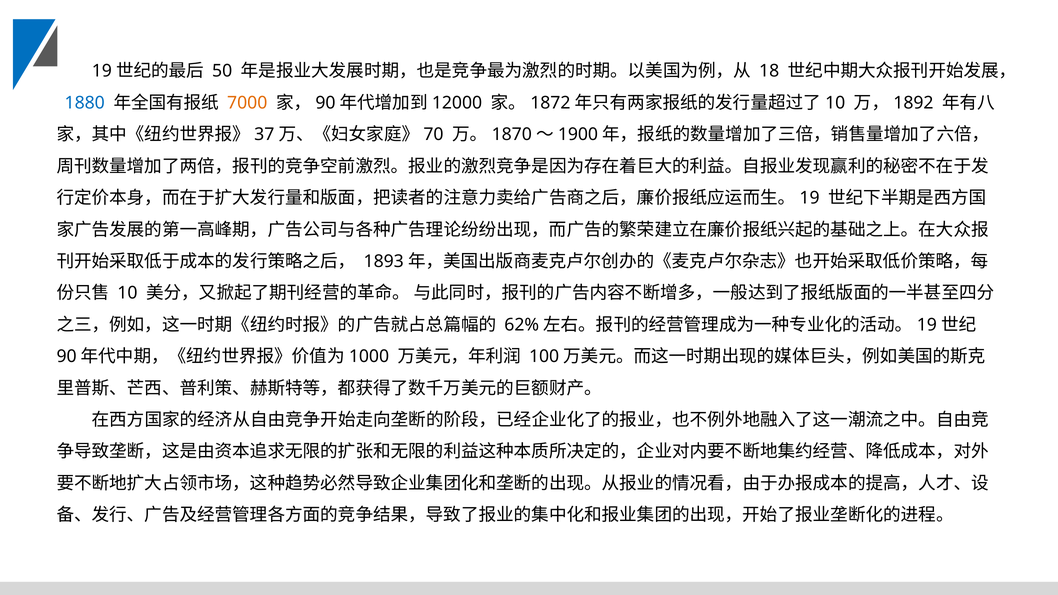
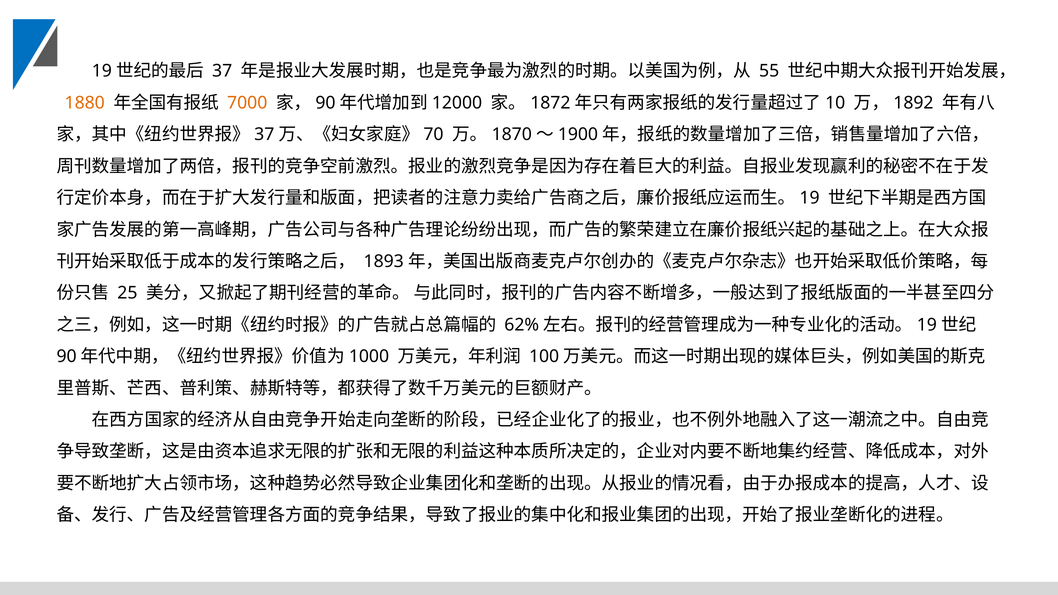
50: 50 -> 37
18: 18 -> 55
1880 colour: blue -> orange
10: 10 -> 25
